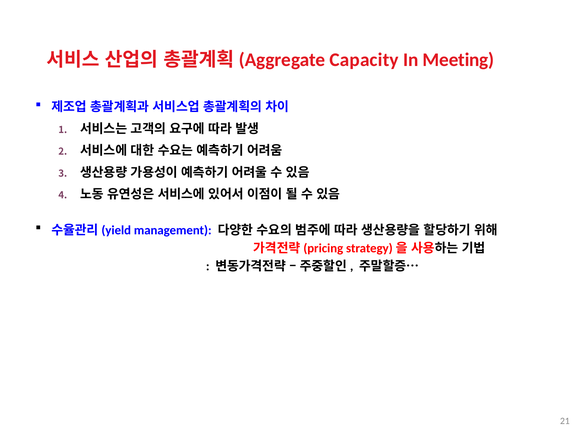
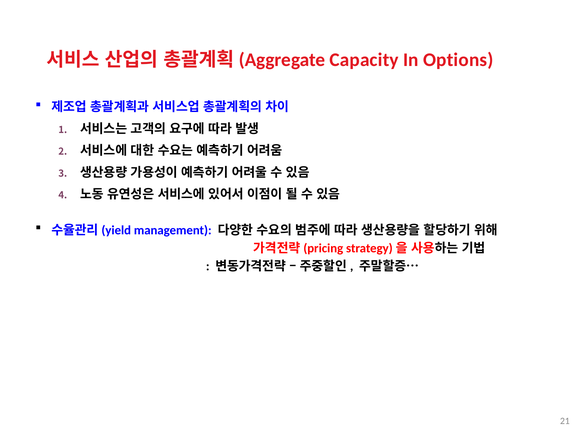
Meeting: Meeting -> Options
